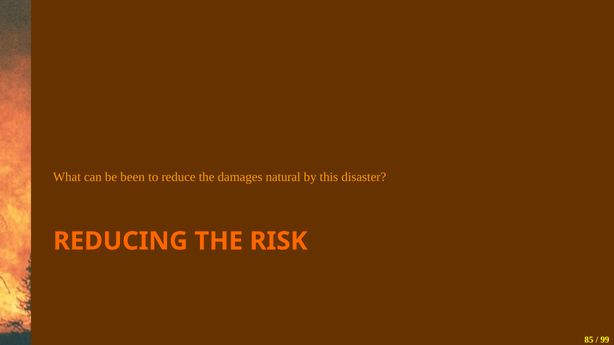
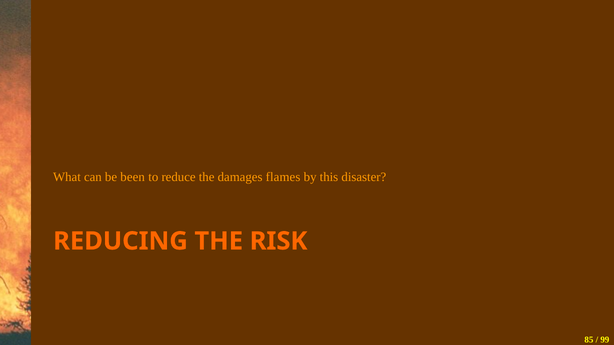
natural: natural -> flames
